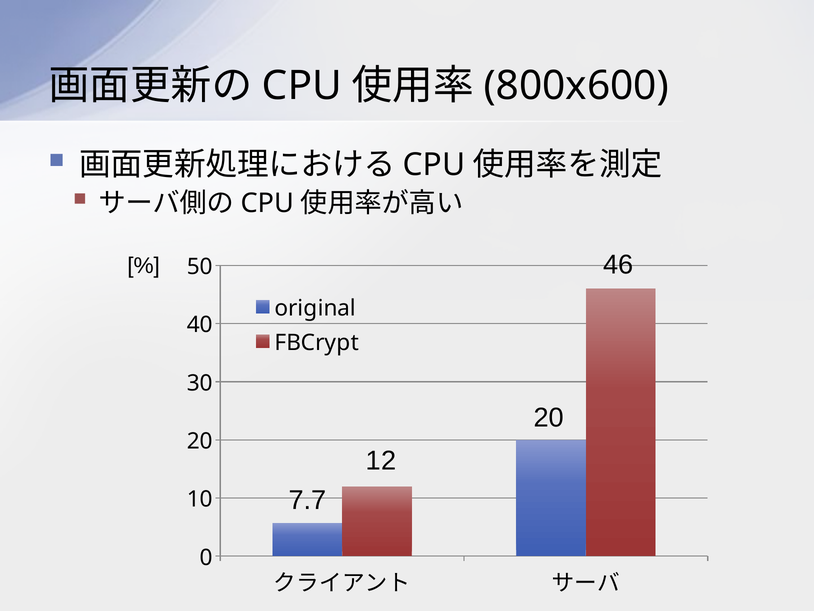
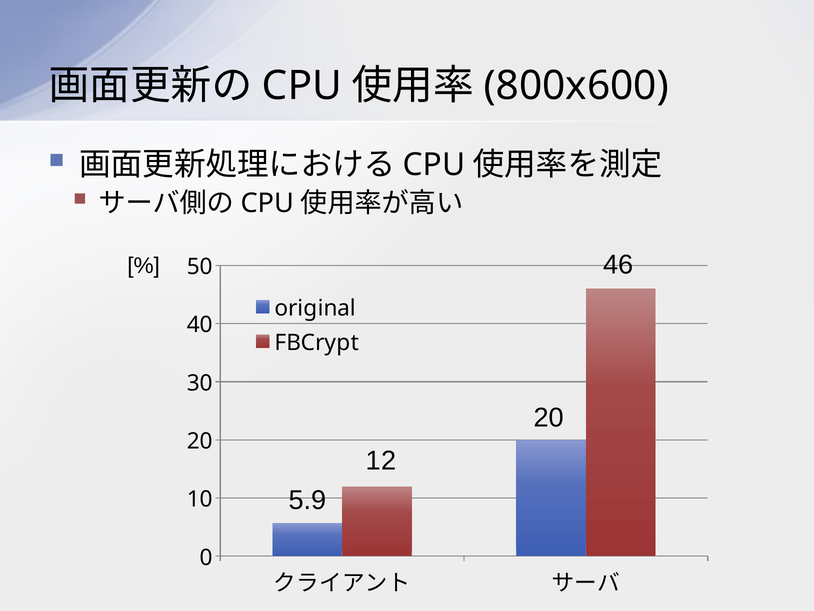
7.7: 7.7 -> 5.9
